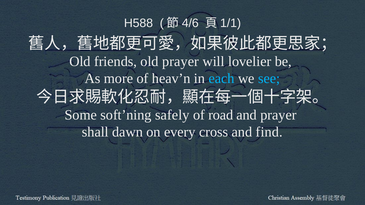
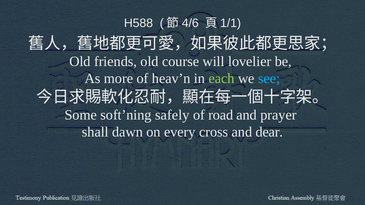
old prayer: prayer -> course
each colour: light blue -> light green
find: find -> dear
